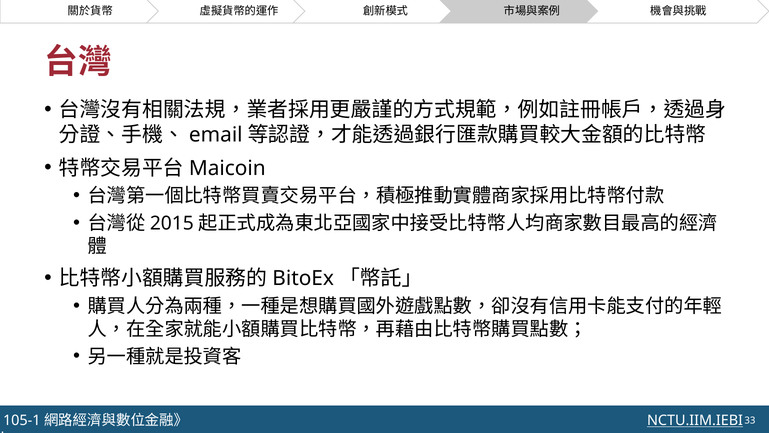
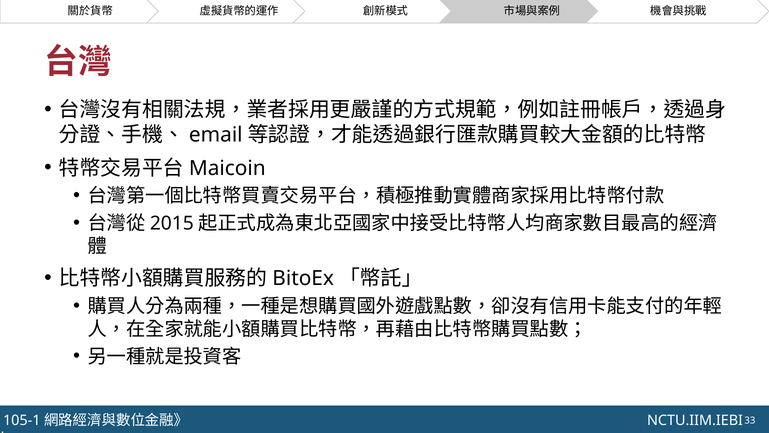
NCTU.IIM.IEBI underline: present -> none
